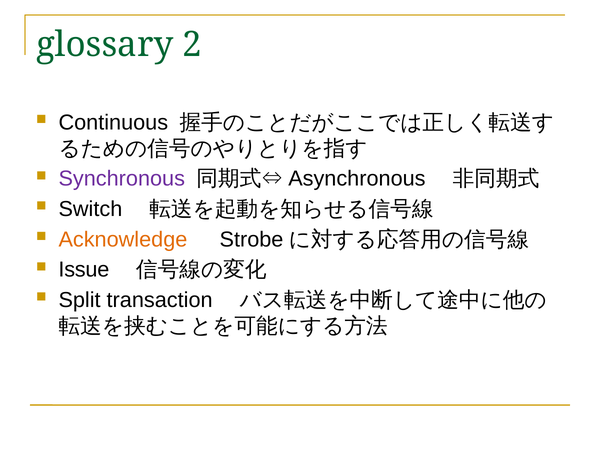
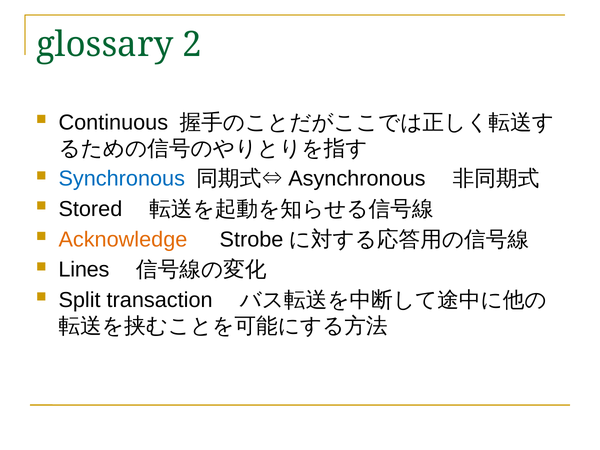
Synchronous colour: purple -> blue
Switch: Switch -> Stored
Issue: Issue -> Lines
